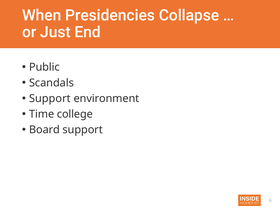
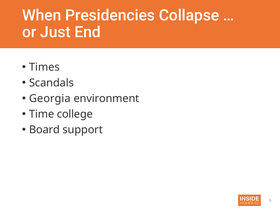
Public: Public -> Times
Support at (50, 98): Support -> Georgia
